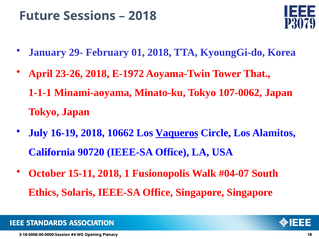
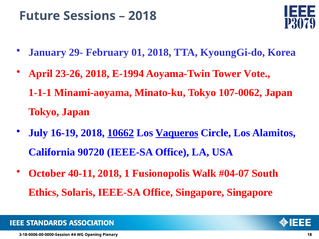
E-1972: E-1972 -> E-1994
That: That -> Vote
10662 underline: none -> present
15-11: 15-11 -> 40-11
